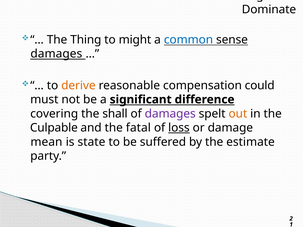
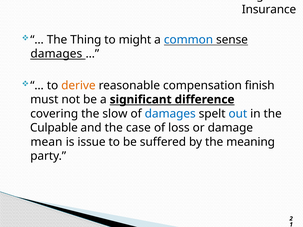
Dominate: Dominate -> Insurance
could: could -> finish
shall: shall -> slow
damages at (170, 114) colour: purple -> blue
out colour: orange -> blue
fatal: fatal -> case
loss underline: present -> none
state: state -> issue
estimate: estimate -> meaning
